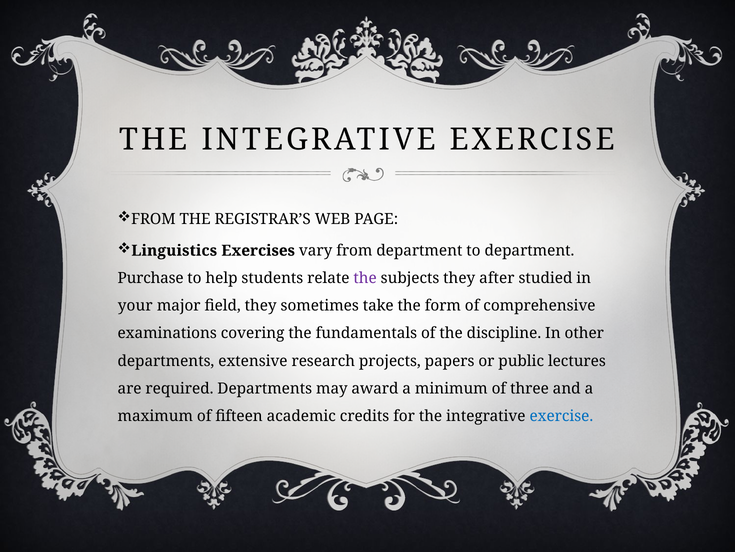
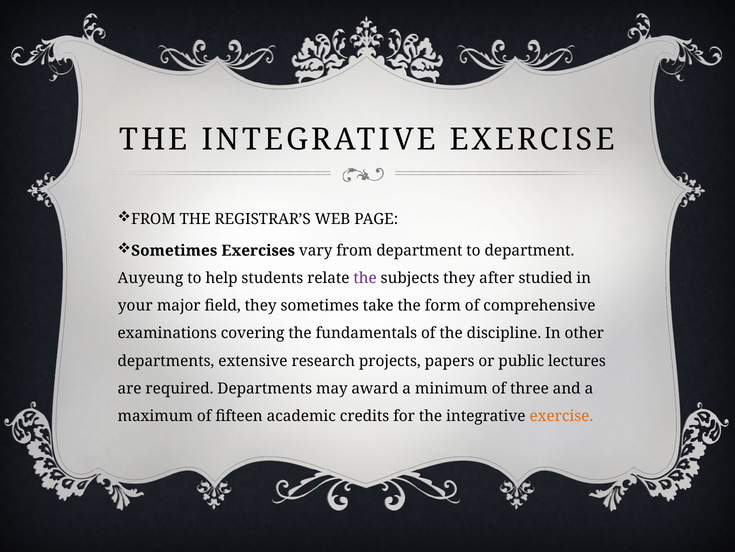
Linguistics at (174, 250): Linguistics -> Sometimes
Purchase: Purchase -> Auyeung
exercise at (561, 416) colour: blue -> orange
